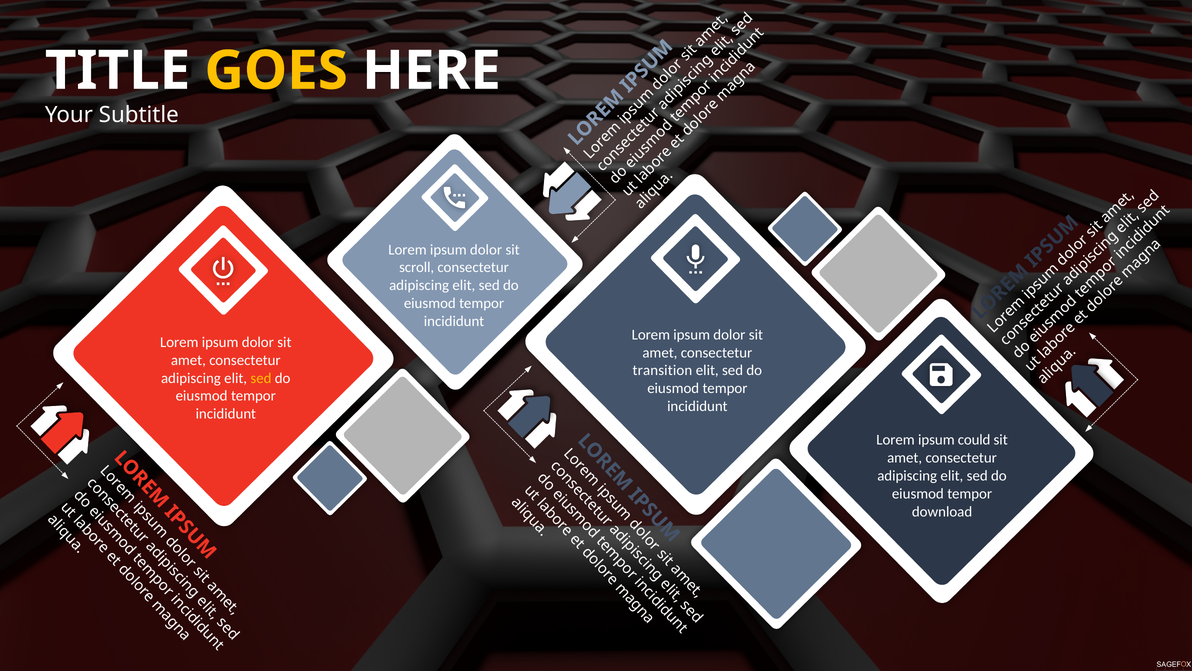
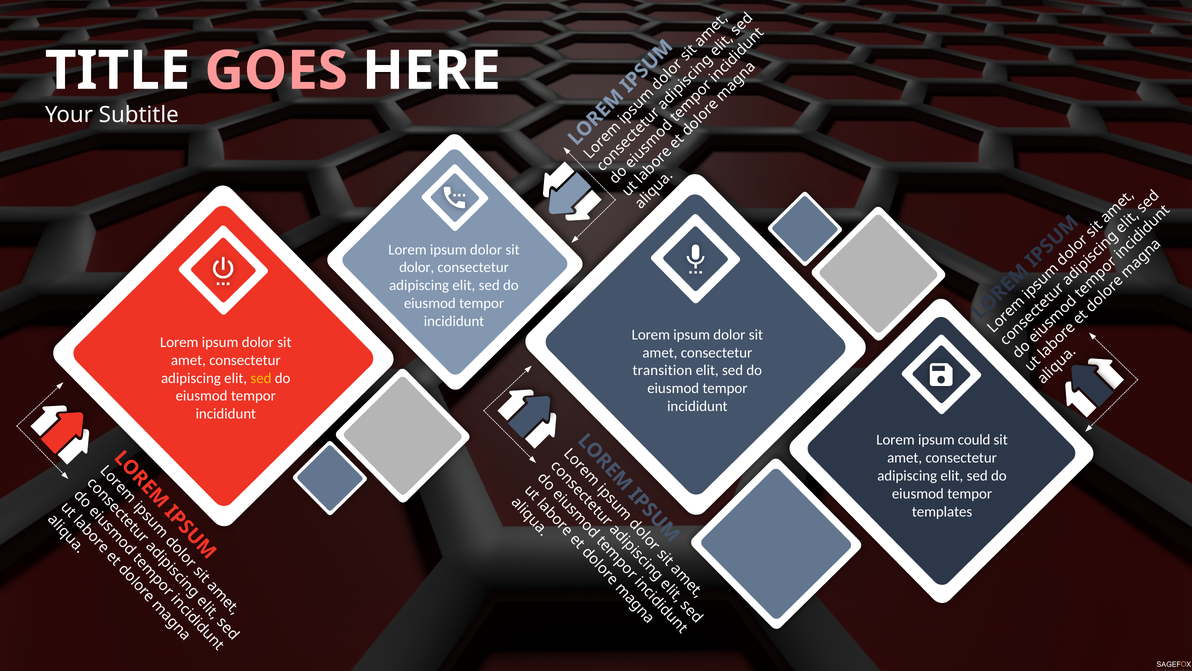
GOES colour: yellow -> pink
scroll at (417, 267): scroll -> dolor
download: download -> templates
